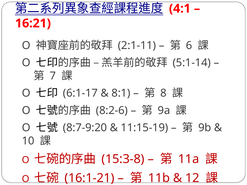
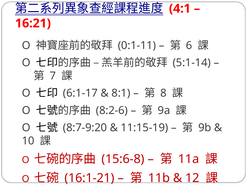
2:1-11: 2:1-11 -> 0:1-11
15:3-8: 15:3-8 -> 15:6-8
